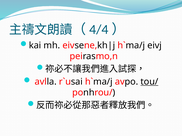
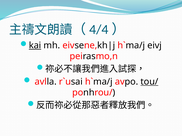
kai underline: none -> present
